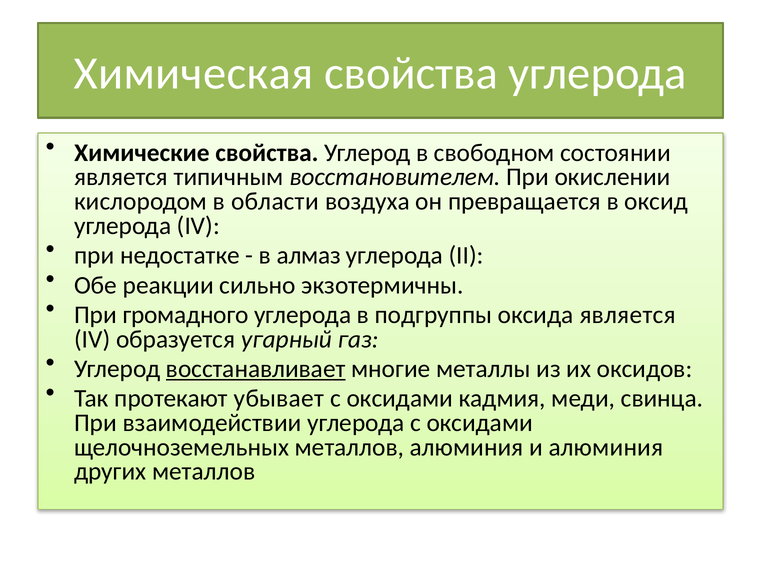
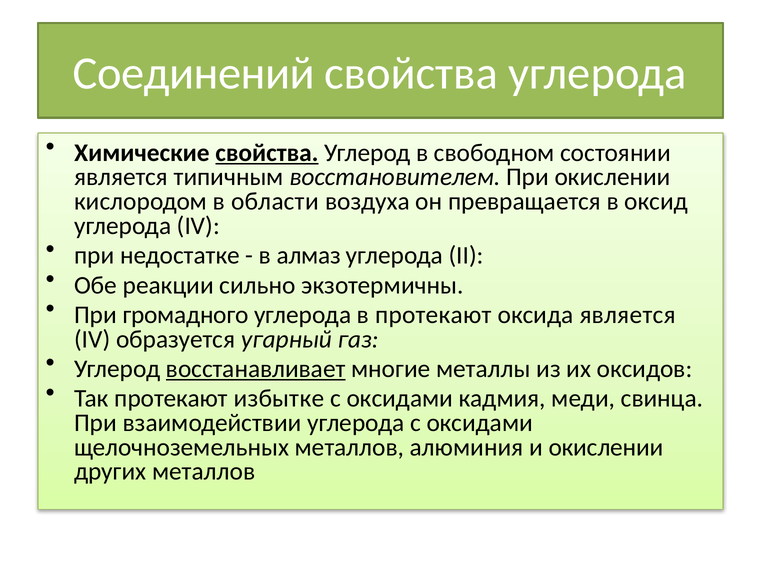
Химическая: Химическая -> Соединений
свойства at (267, 153) underline: none -> present
в подгруппы: подгруппы -> протекают
убывает: убывает -> избытке
и алюминия: алюминия -> окислении
